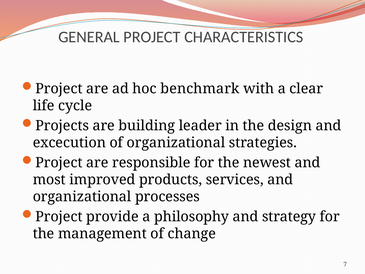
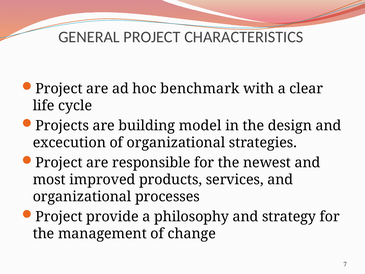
leader: leader -> model
